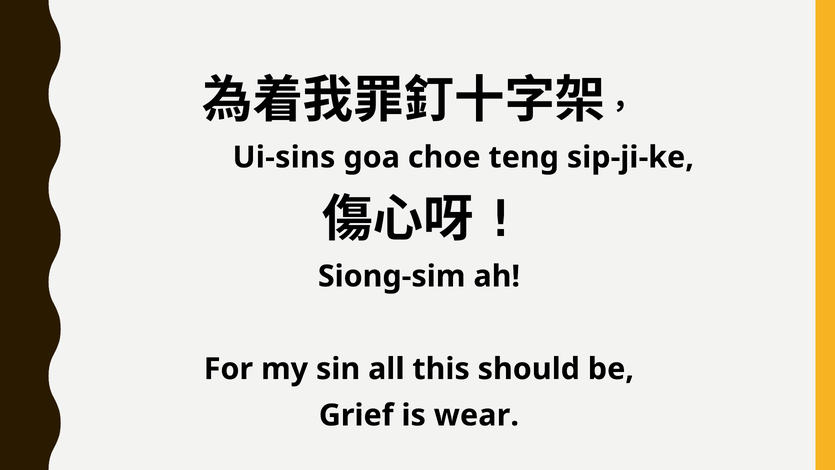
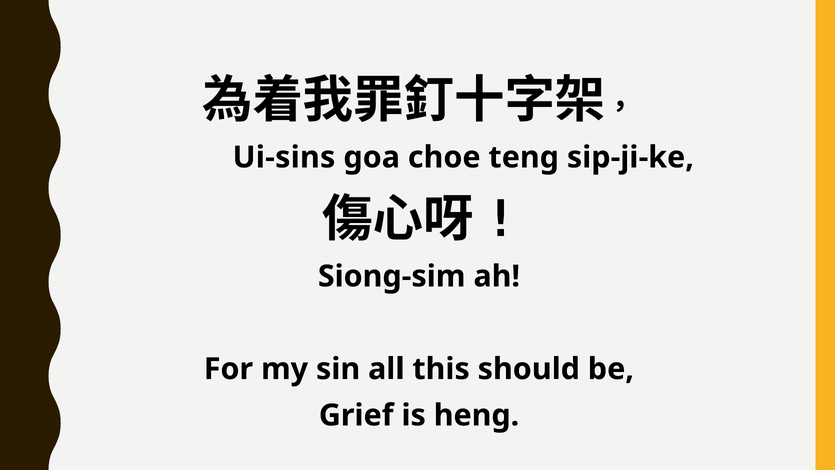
wear: wear -> heng
